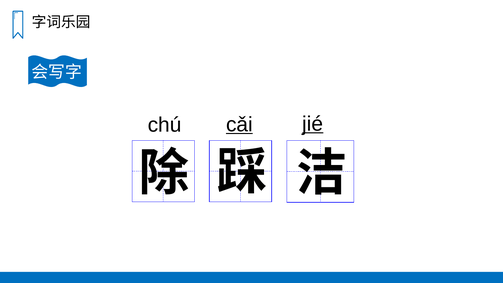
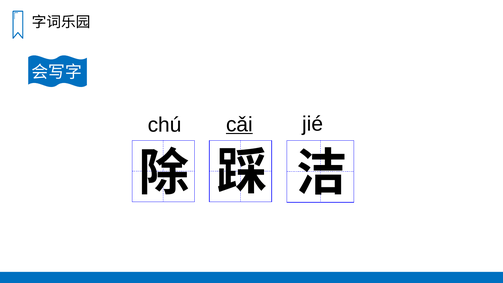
jié underline: present -> none
